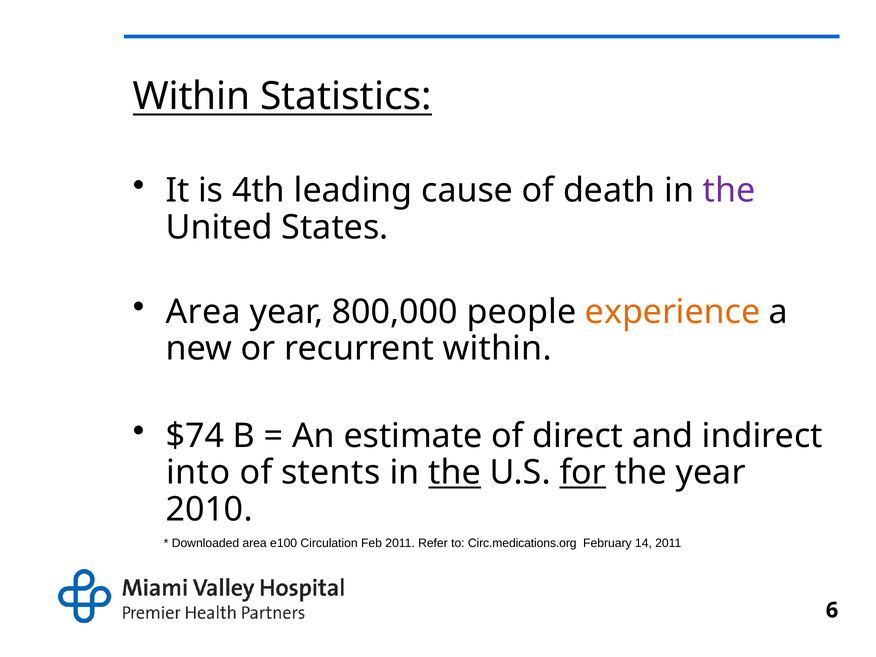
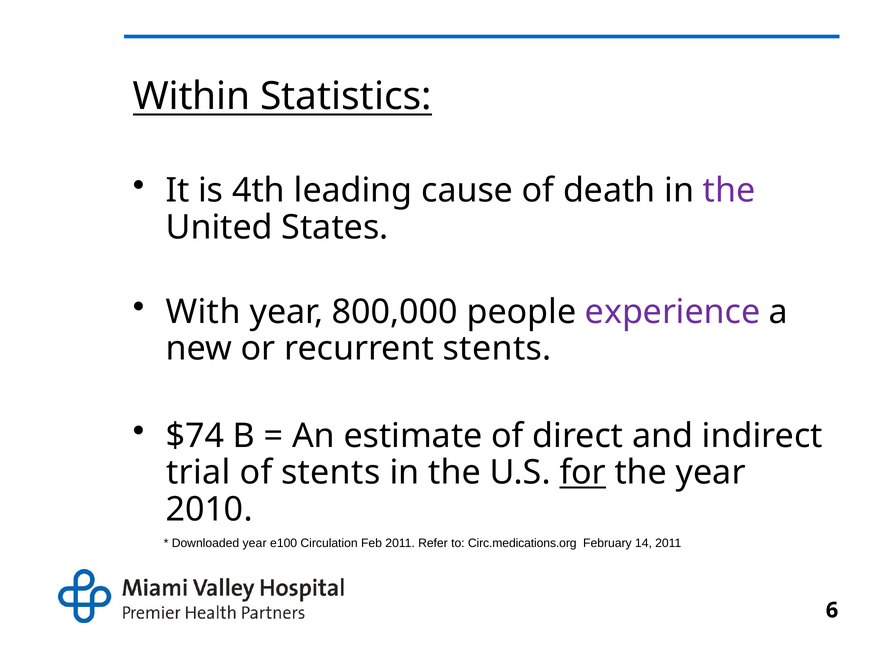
Area at (203, 312): Area -> With
experience colour: orange -> purple
recurrent within: within -> stents
into: into -> trial
the at (455, 473) underline: present -> none
Downloaded area: area -> year
